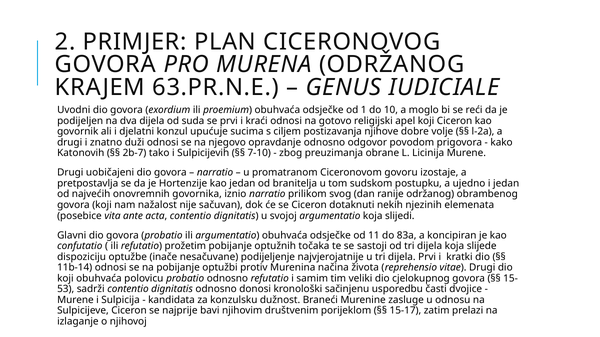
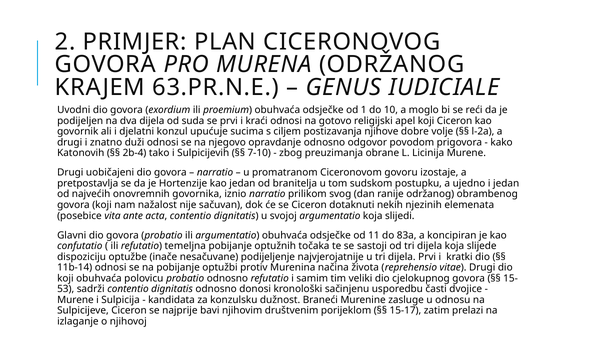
2b-7: 2b-7 -> 2b-4
prožetim: prožetim -> temeljna
